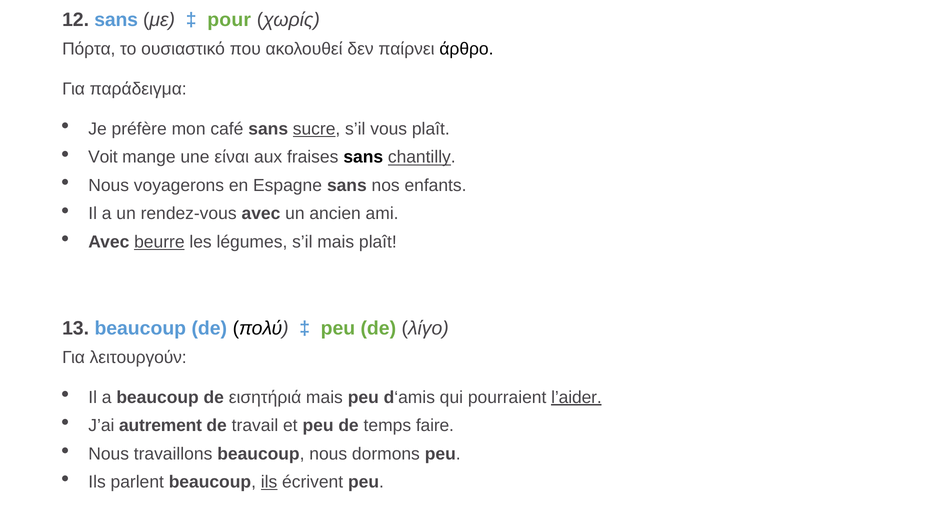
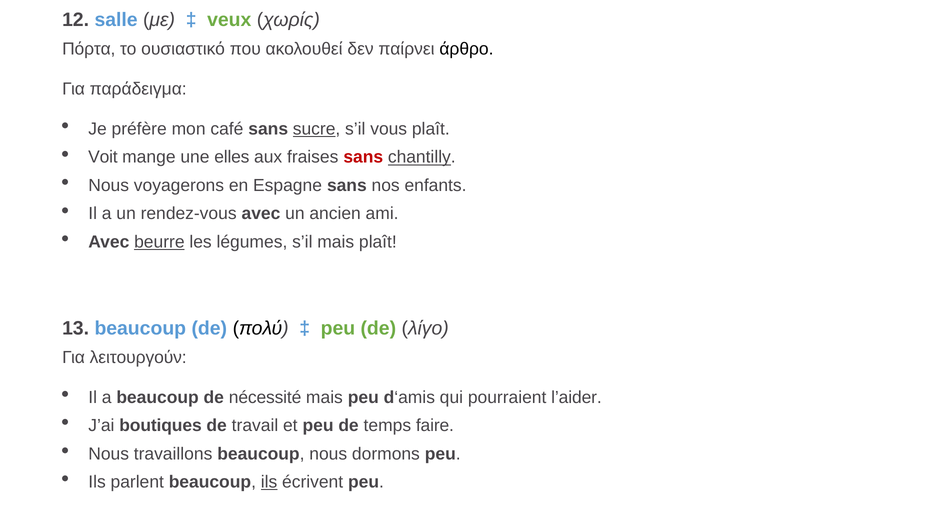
12 sans: sans -> salle
pour: pour -> veux
είναι: είναι -> elles
sans at (363, 157) colour: black -> red
εισητήριά: εισητήριά -> nécessité
l’aider underline: present -> none
autrement: autrement -> boutiques
